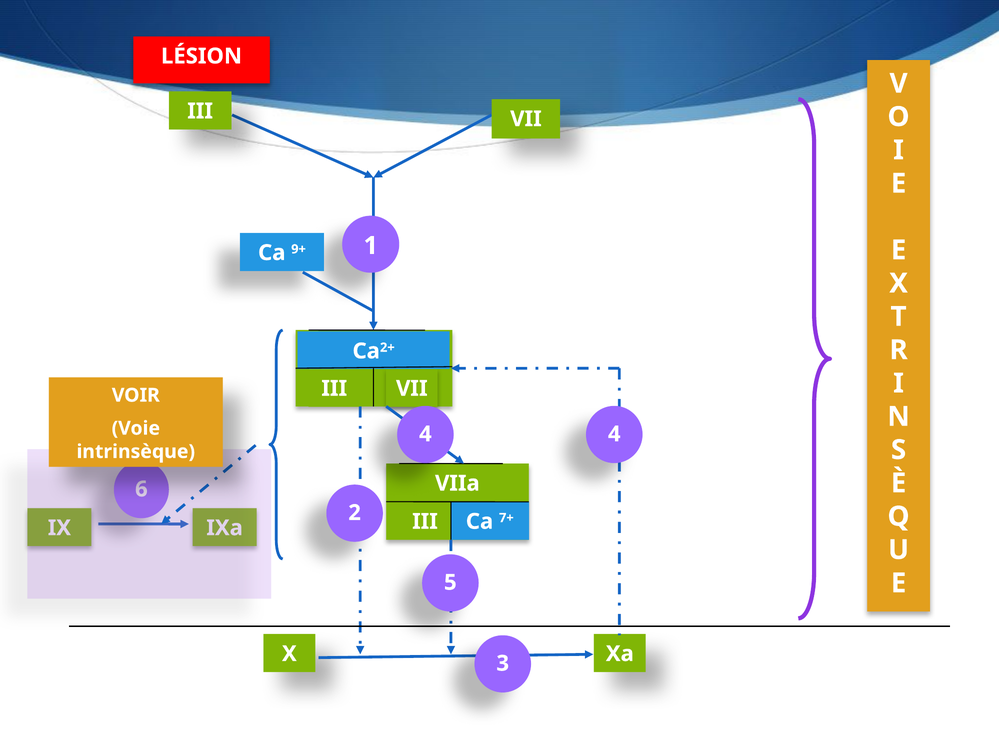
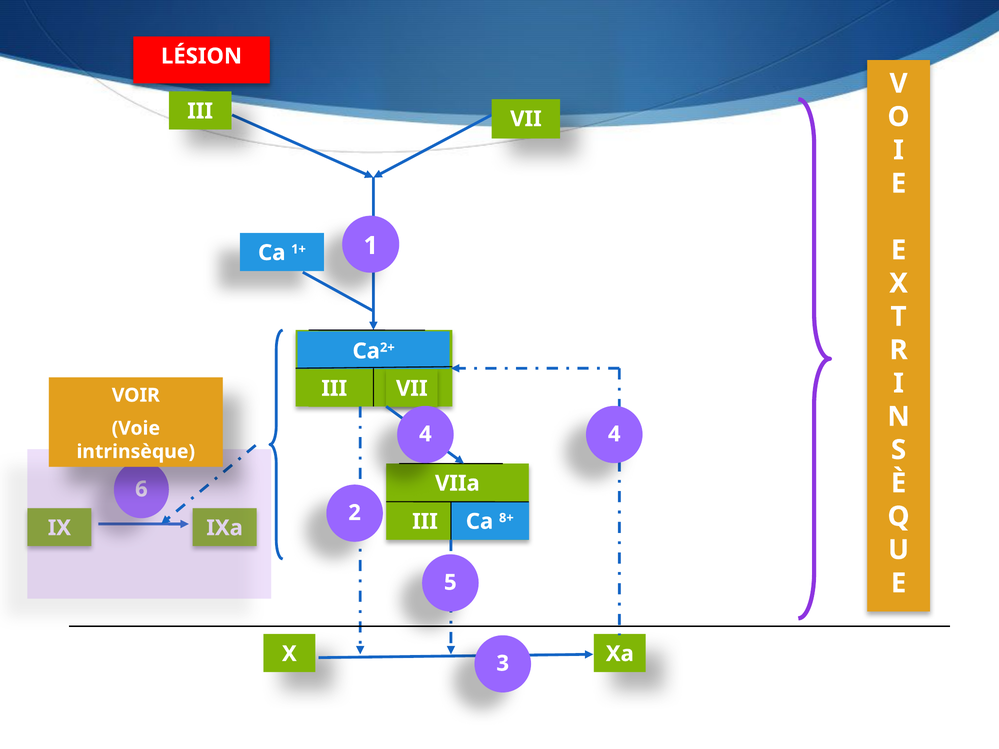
9+: 9+ -> 1+
7+: 7+ -> 8+
